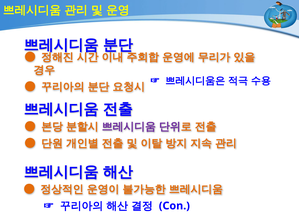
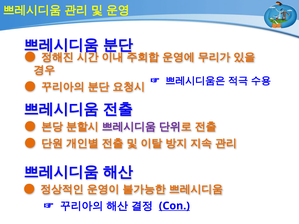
Con underline: none -> present
